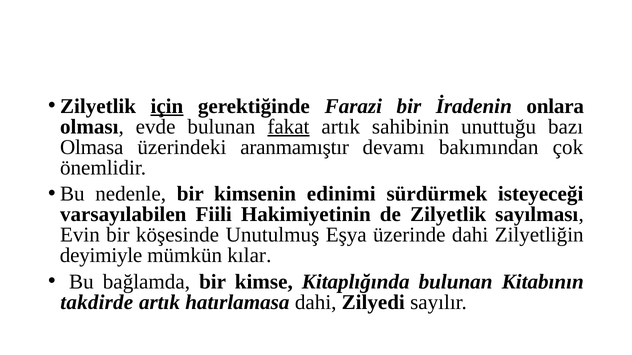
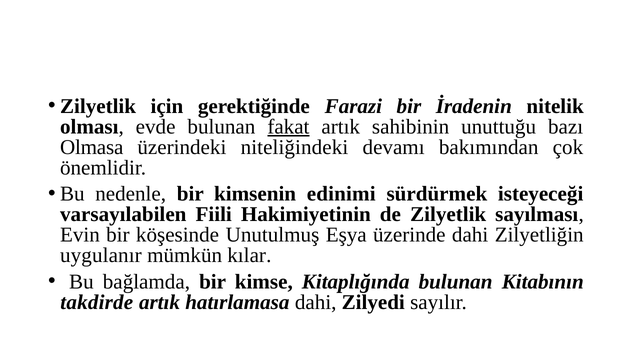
için underline: present -> none
onlara: onlara -> nitelik
aranmamıştır: aranmamıştır -> niteliğindeki
deyimiyle: deyimiyle -> uygulanır
